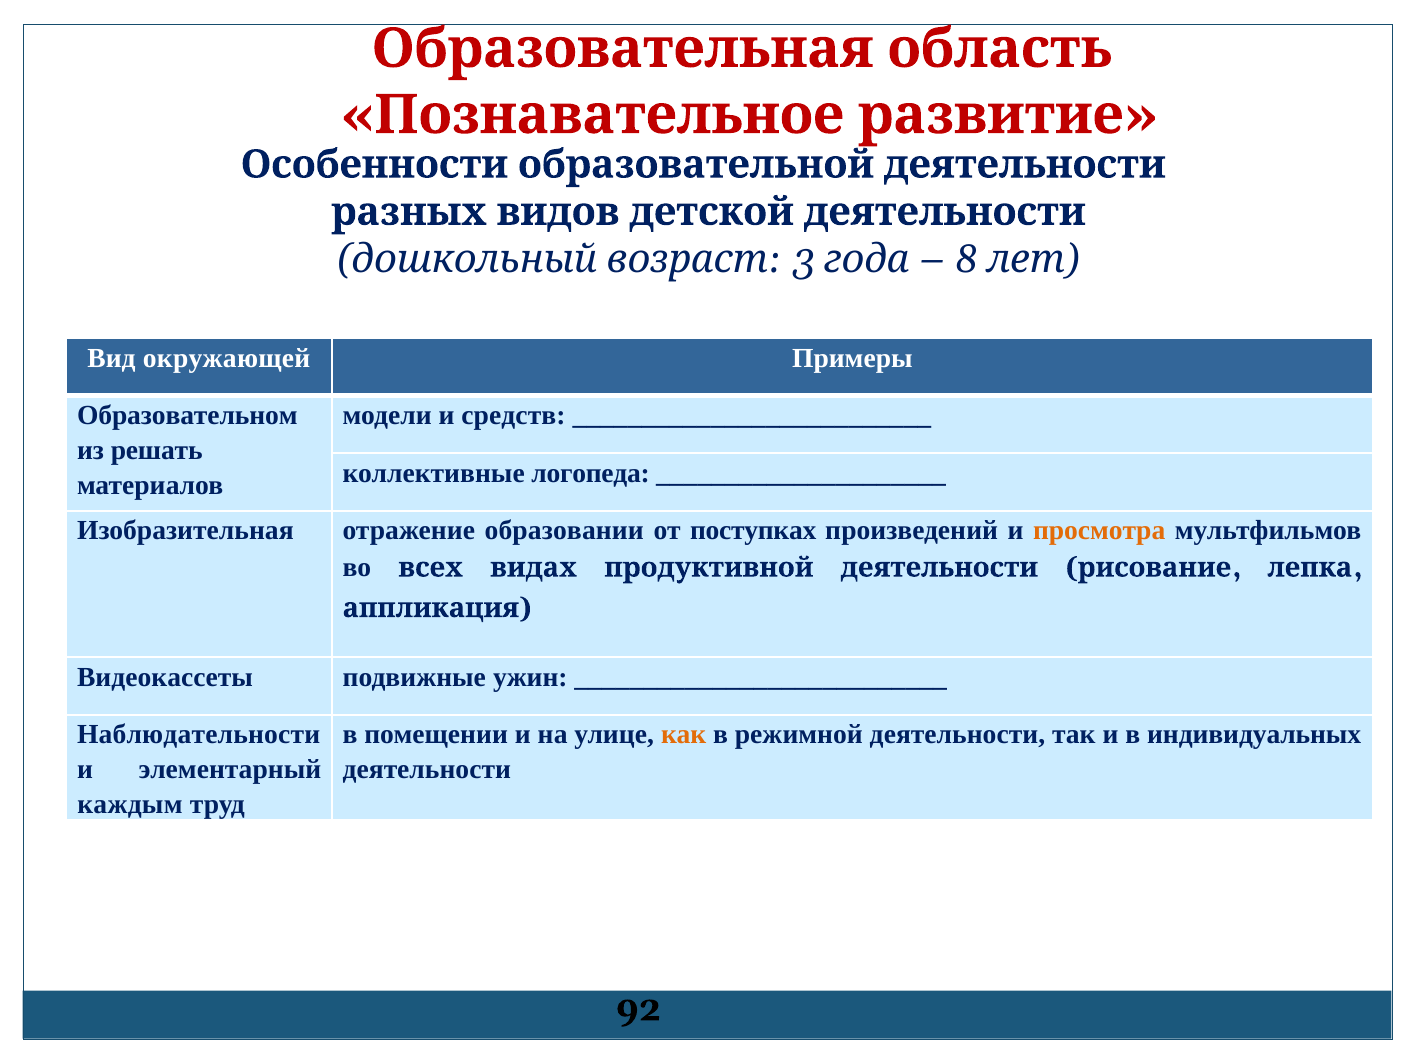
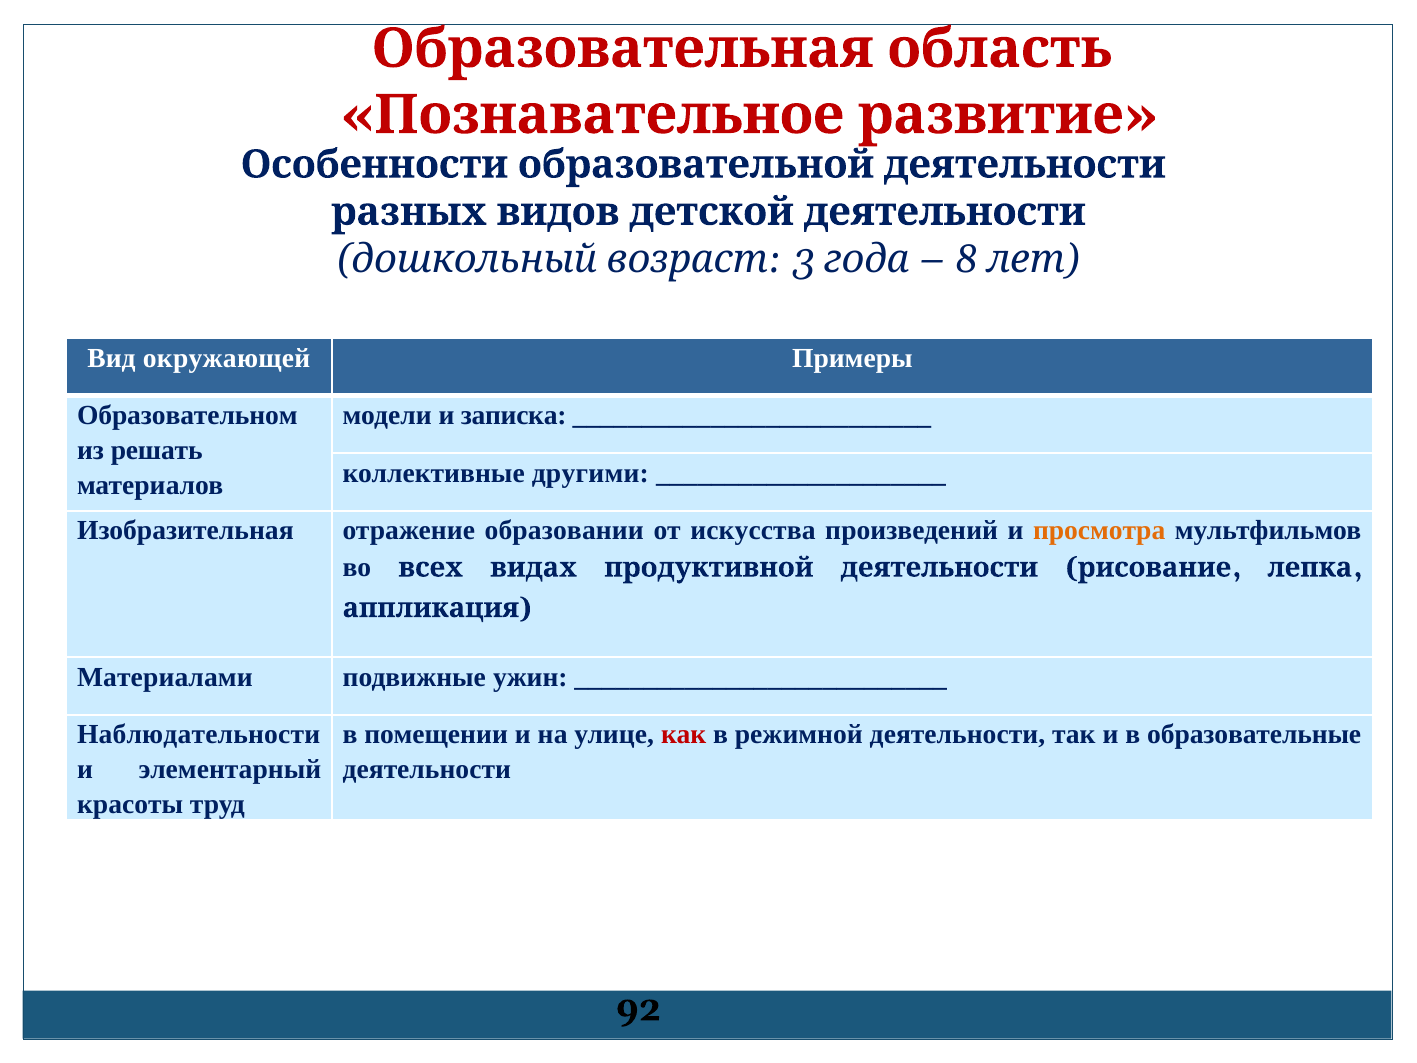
средств: средств -> записка
логопеда: логопеда -> другими
поступках: поступках -> искусства
Видеокассеты: Видеокассеты -> Материалами
как colour: orange -> red
индивидуальных: индивидуальных -> образовательные
каждым: каждым -> красоты
